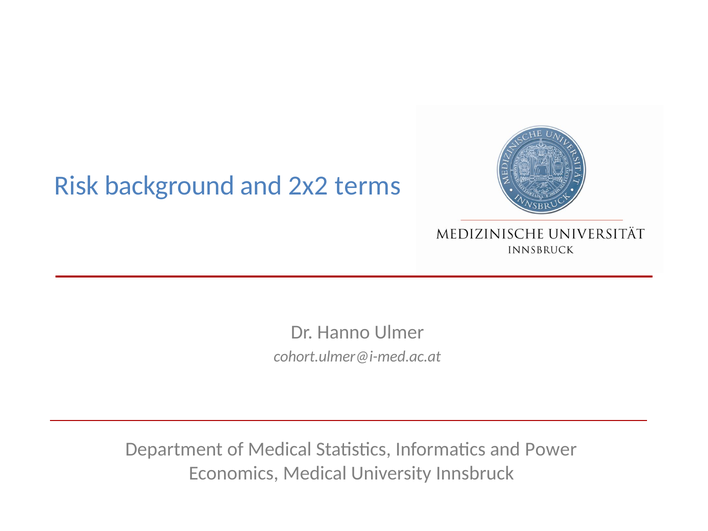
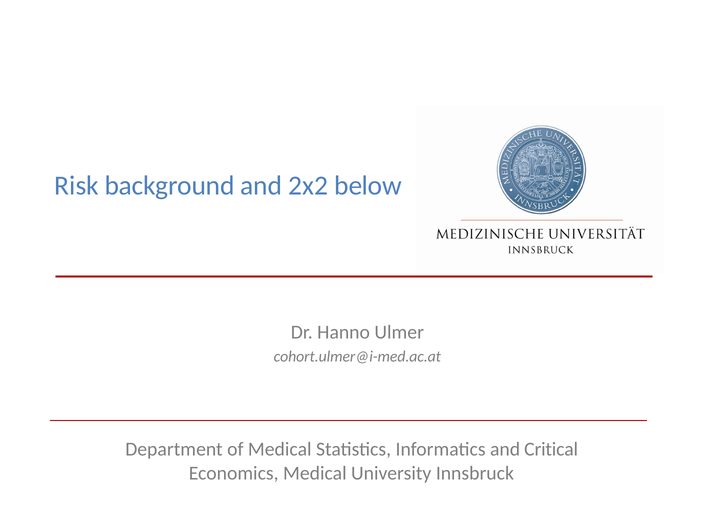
terms: terms -> below
Power: Power -> Critical
